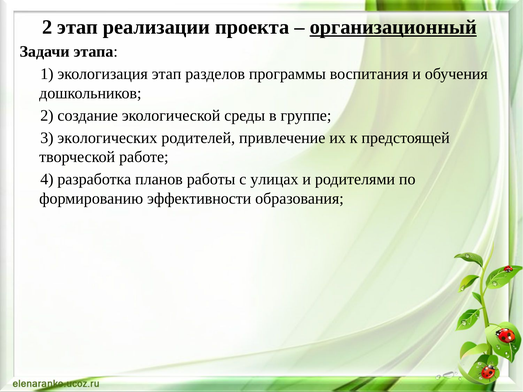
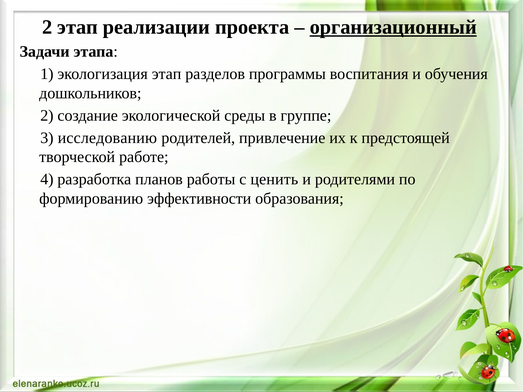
экологических: экологических -> исследованию
улицах: улицах -> ценить
